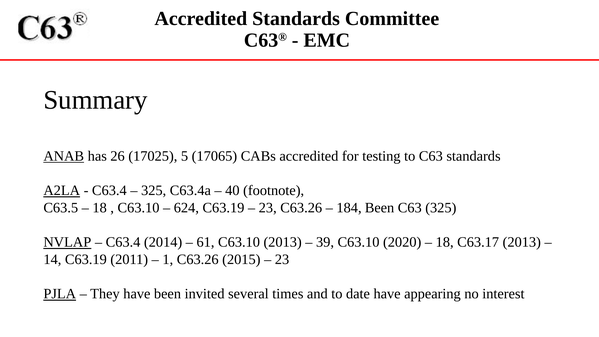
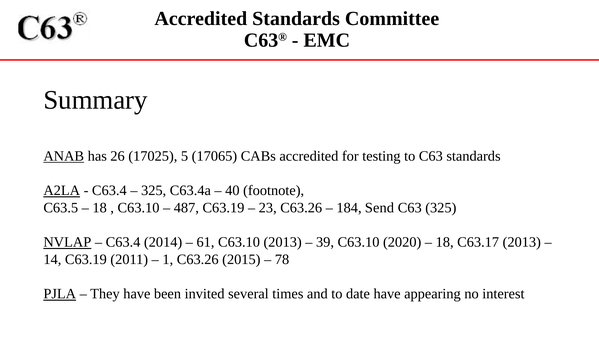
624: 624 -> 487
184 Been: Been -> Send
23 at (282, 259): 23 -> 78
